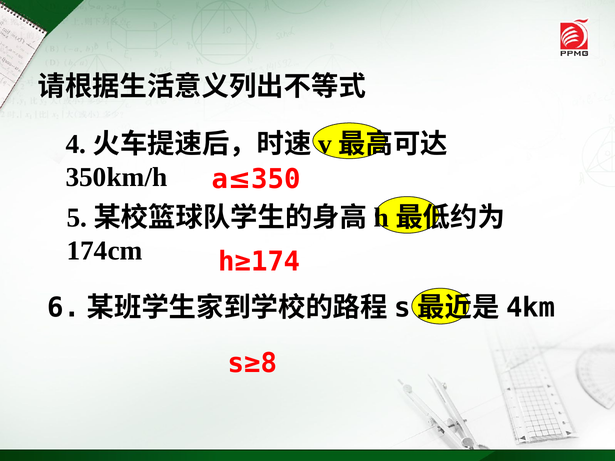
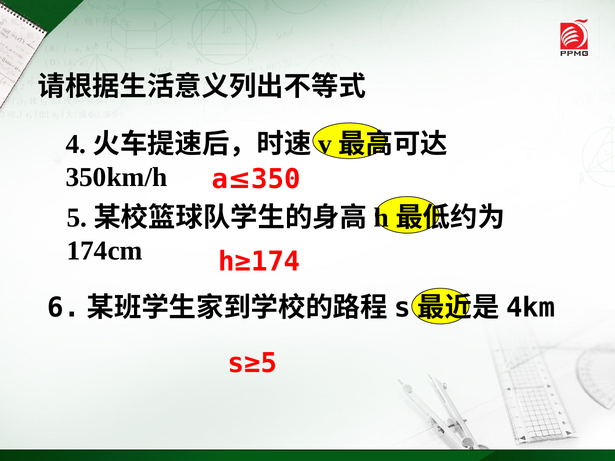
s≥8: s≥8 -> s≥5
